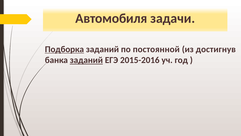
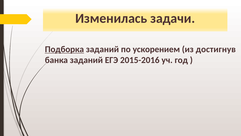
Автомобиля: Автомобиля -> Изменилась
постоянной: постоянной -> ускорением
заданий at (86, 60) underline: present -> none
